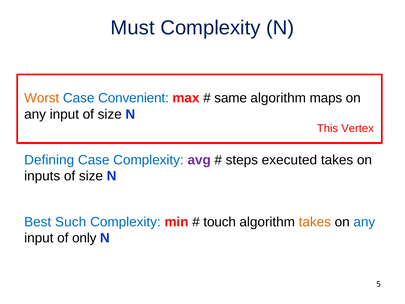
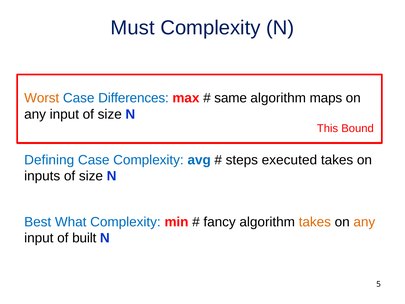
Convenient: Convenient -> Differences
Vertex: Vertex -> Bound
avg colour: purple -> blue
Such: Such -> What
touch: touch -> fancy
any at (364, 222) colour: blue -> orange
only: only -> built
